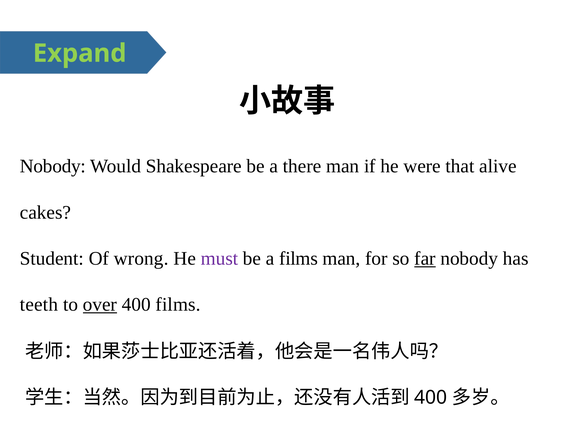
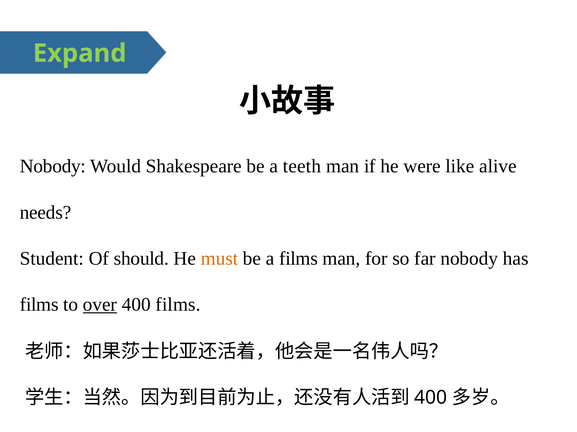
there: there -> teeth
that: that -> like
cakes: cakes -> needs
wrong: wrong -> should
must colour: purple -> orange
far underline: present -> none
teeth at (39, 305): teeth -> films
